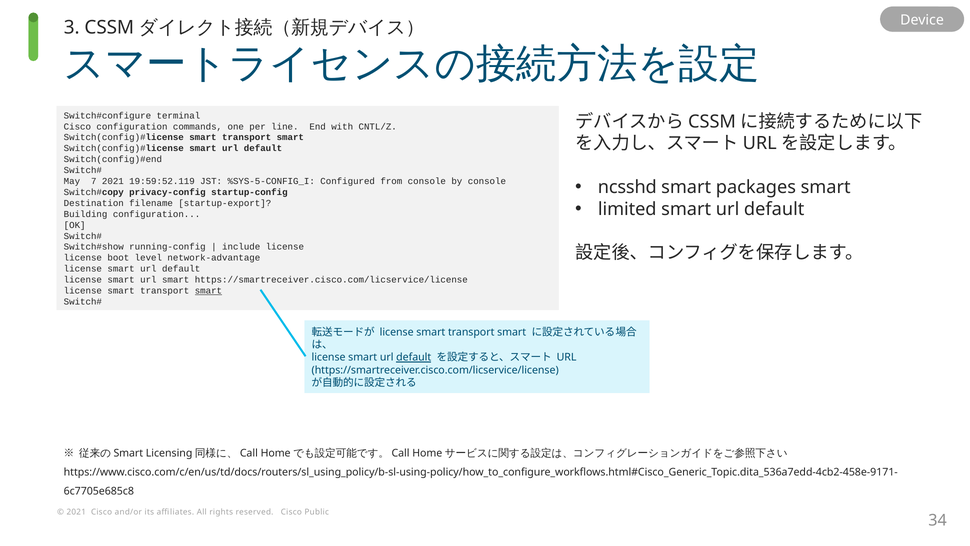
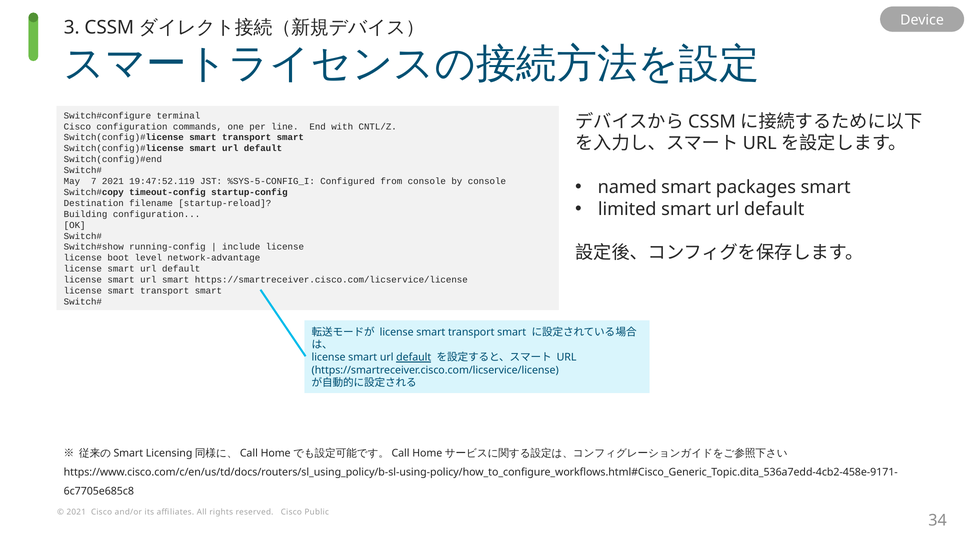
19:59:52.119: 19:59:52.119 -> 19:47:52.119
ncsshd: ncsshd -> named
privacy-config: privacy-config -> timeout-config
startup-export: startup-export -> startup-reload
smart at (208, 291) underline: present -> none
